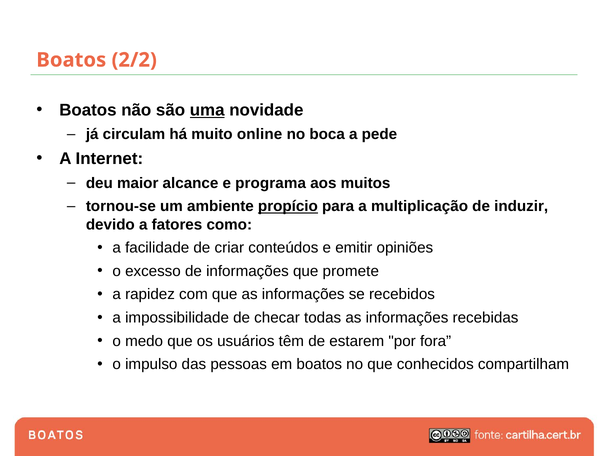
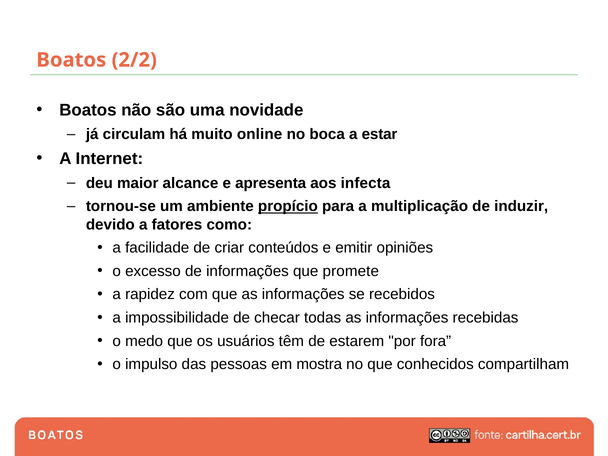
uma underline: present -> none
pede: pede -> estar
programa: programa -> apresenta
muitos: muitos -> infecta
em boatos: boatos -> mostra
